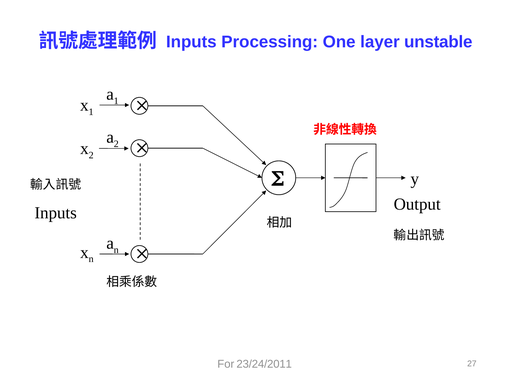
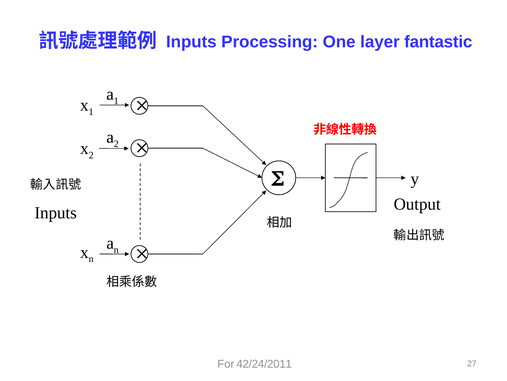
unstable: unstable -> fantastic
23/24/2011: 23/24/2011 -> 42/24/2011
